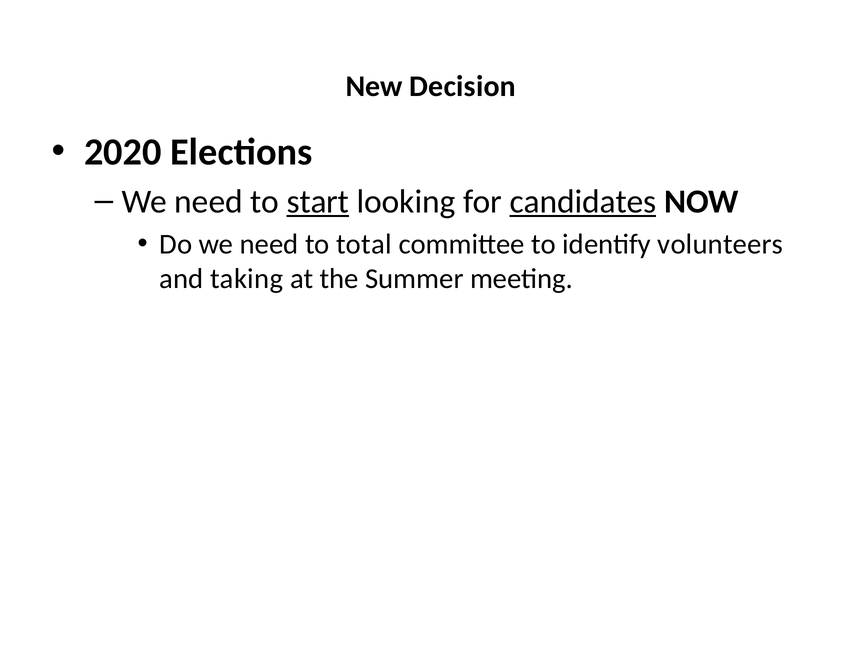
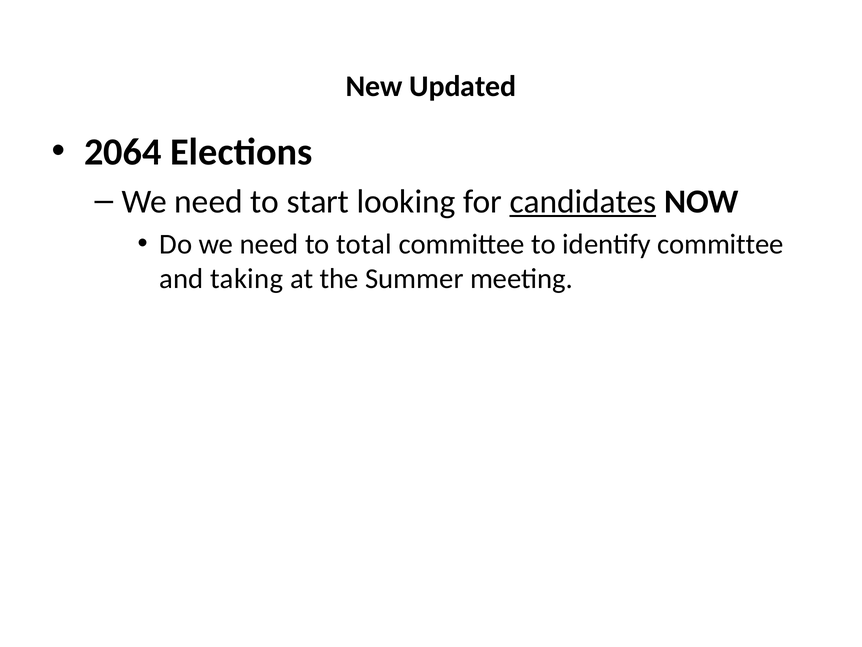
Decision: Decision -> Updated
2020: 2020 -> 2064
start underline: present -> none
identify volunteers: volunteers -> committee
